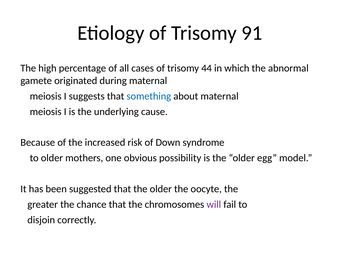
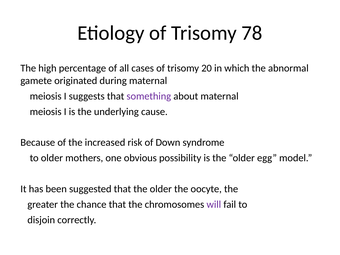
91: 91 -> 78
44: 44 -> 20
something colour: blue -> purple
